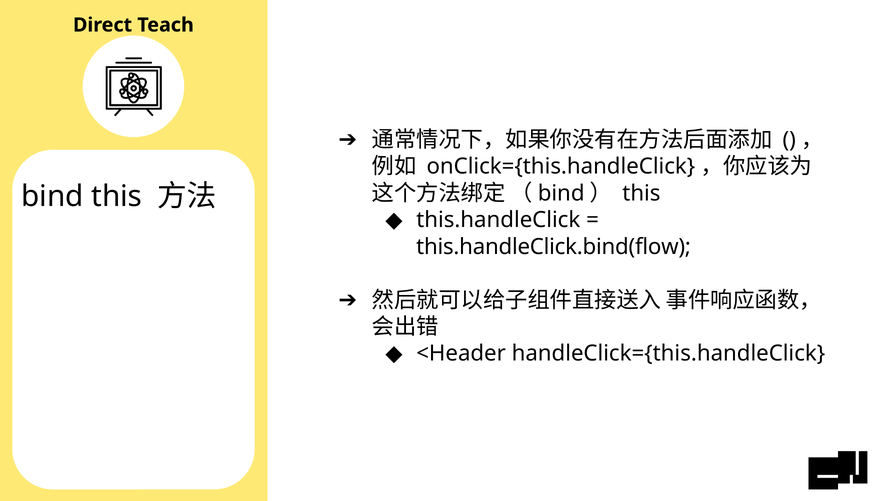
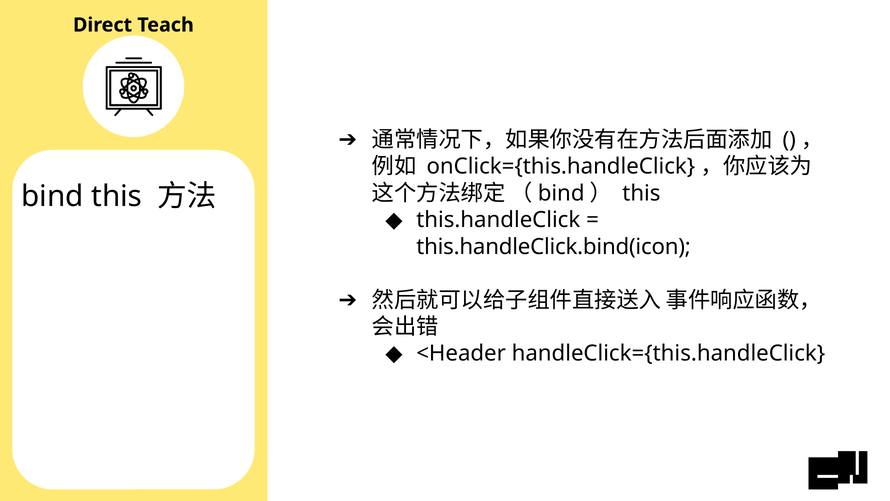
this.handleClick.bind(flow: this.handleClick.bind(flow -> this.handleClick.bind(icon
